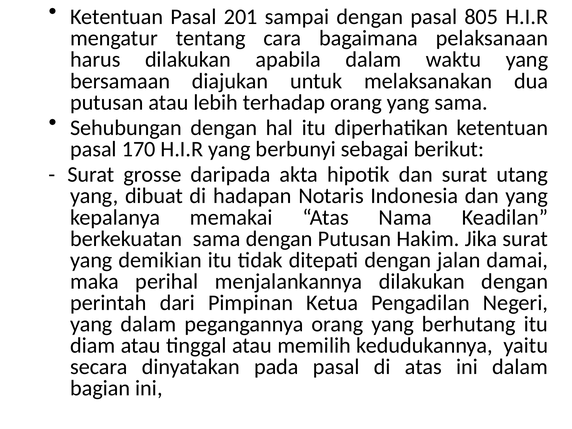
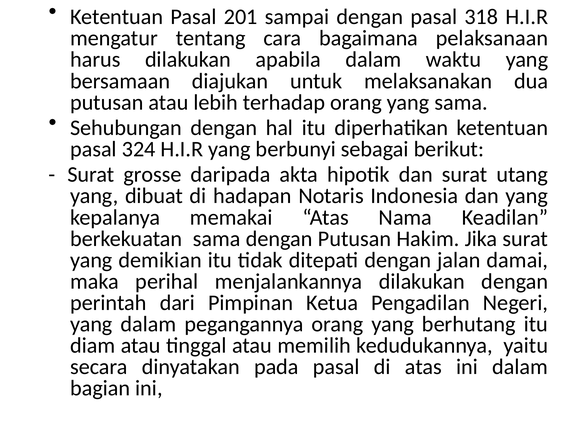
805: 805 -> 318
170: 170 -> 324
